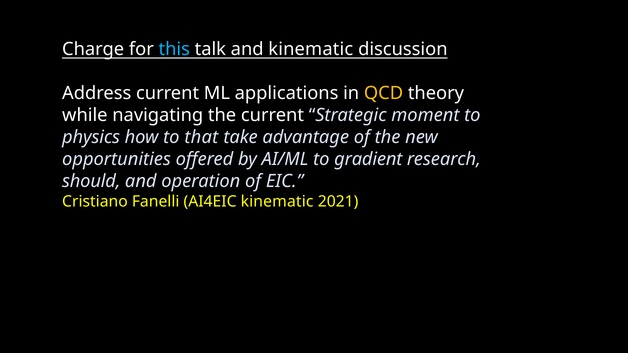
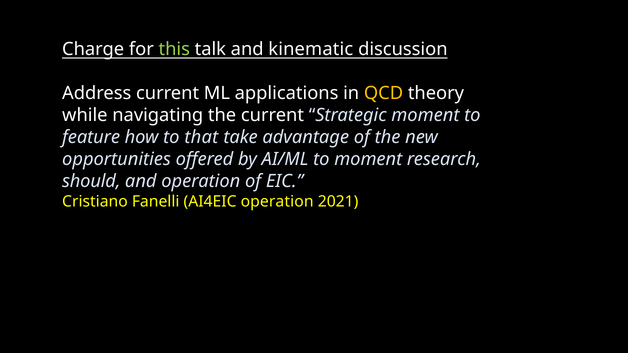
this colour: light blue -> light green
physics: physics -> feature
to gradient: gradient -> moment
AI4EIC kinematic: kinematic -> operation
